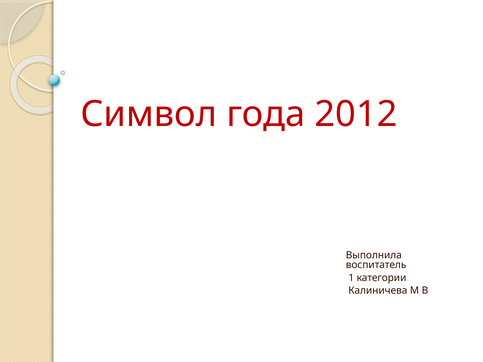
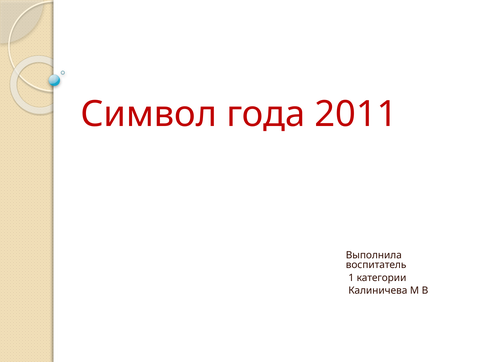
2012: 2012 -> 2011
